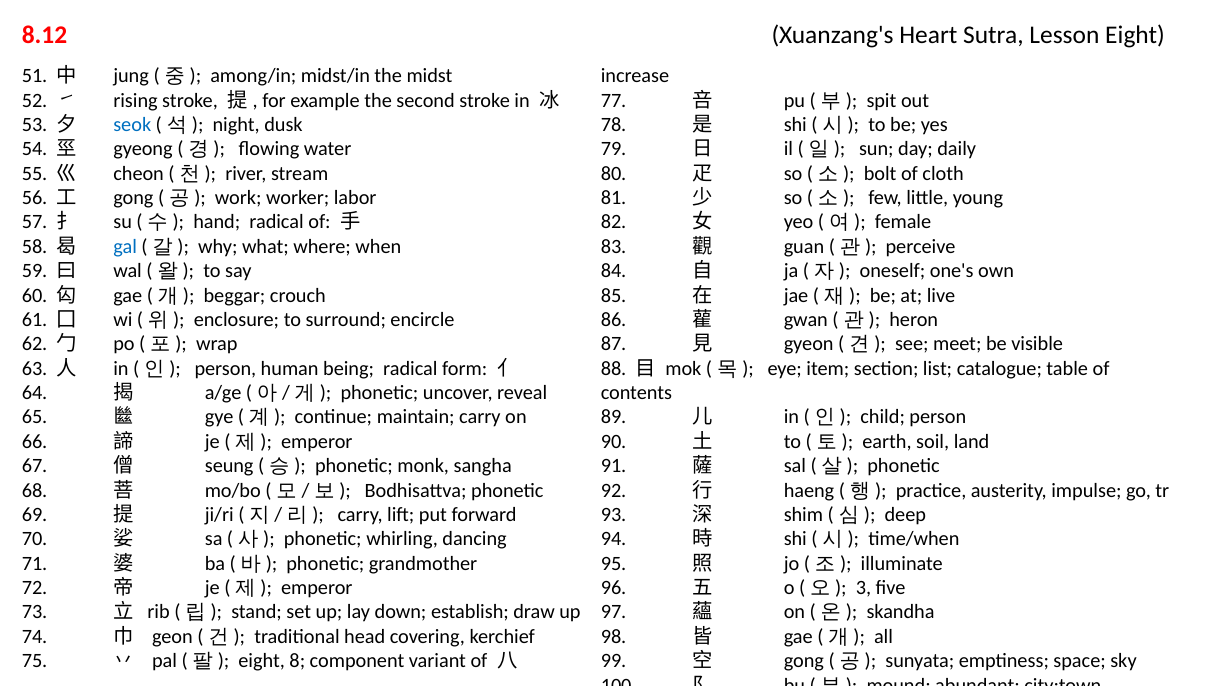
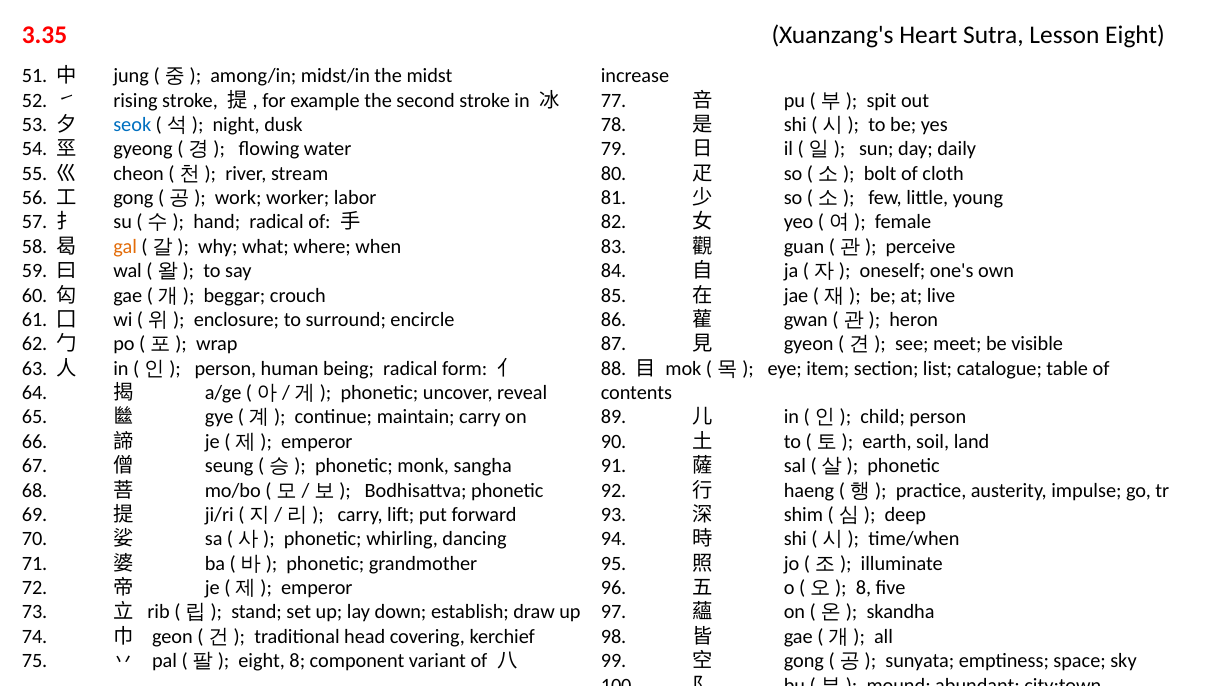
8.12: 8.12 -> 3.35
gal colour: blue -> orange
3 at (864, 588): 3 -> 8
